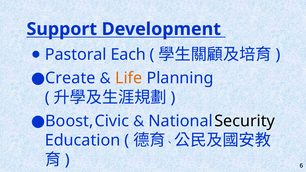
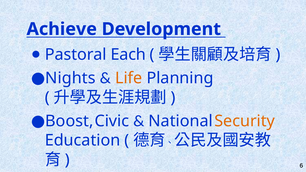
Support: Support -> Achieve
Create: Create -> Nights
Security colour: black -> orange
